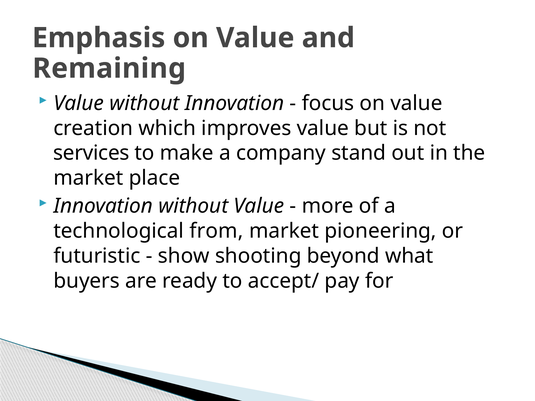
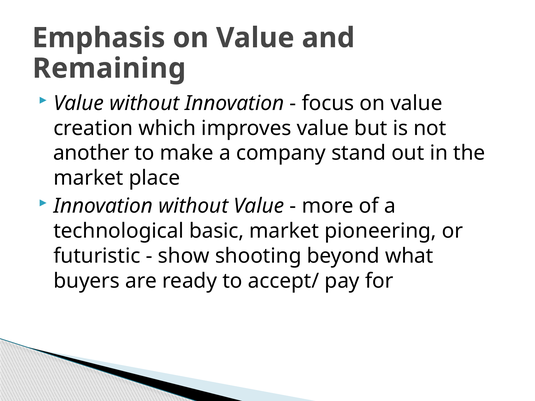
services: services -> another
from: from -> basic
